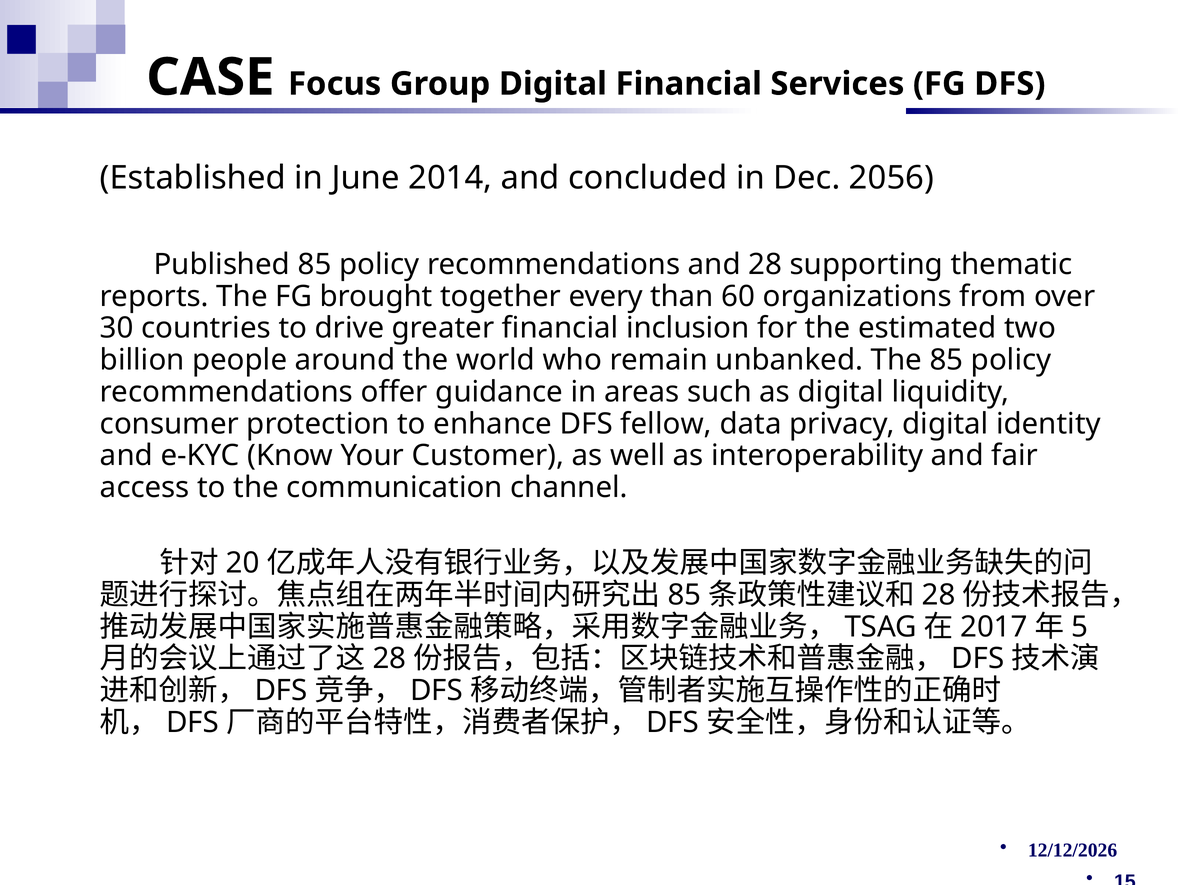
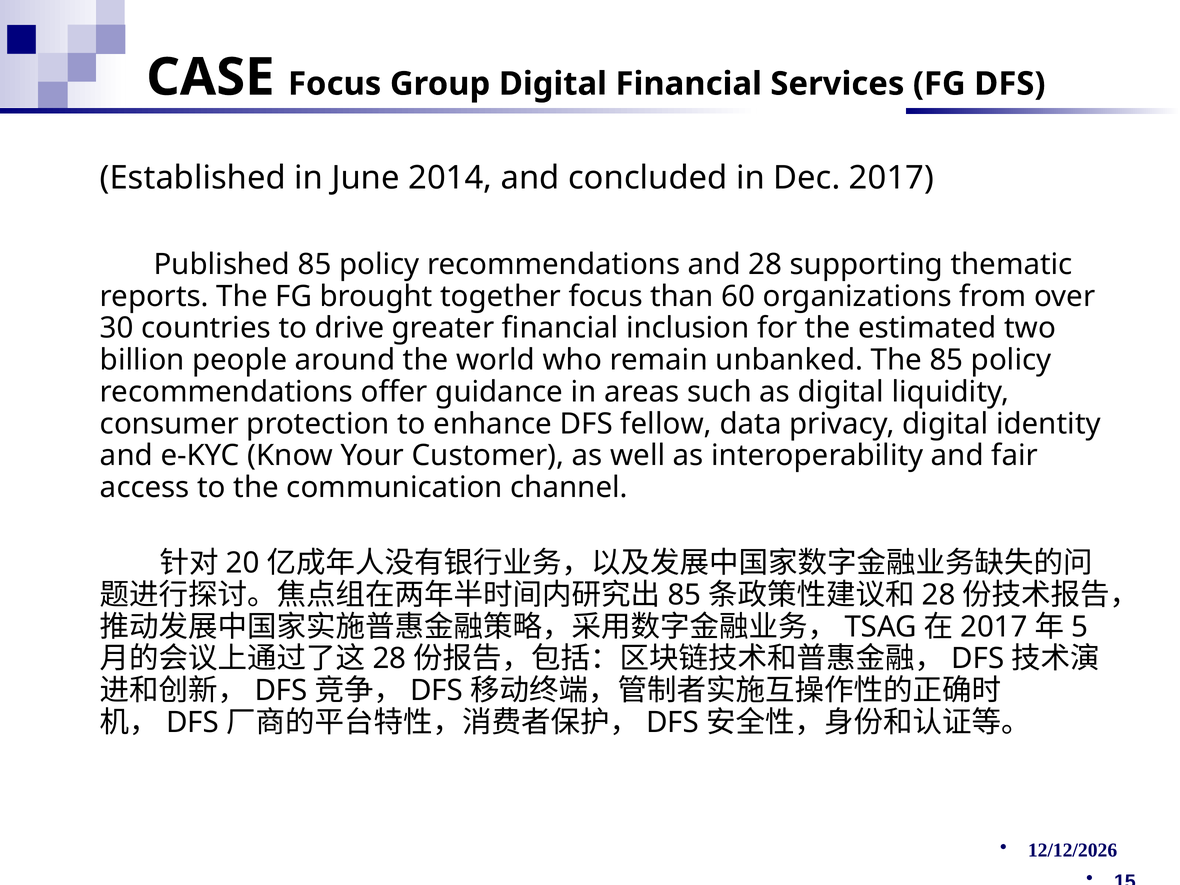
2056: 2056 -> 2017
together every: every -> focus
